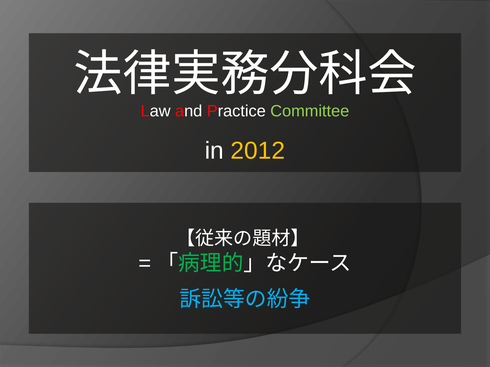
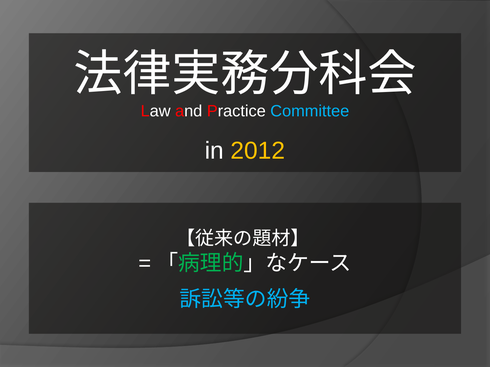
Committee colour: light green -> light blue
